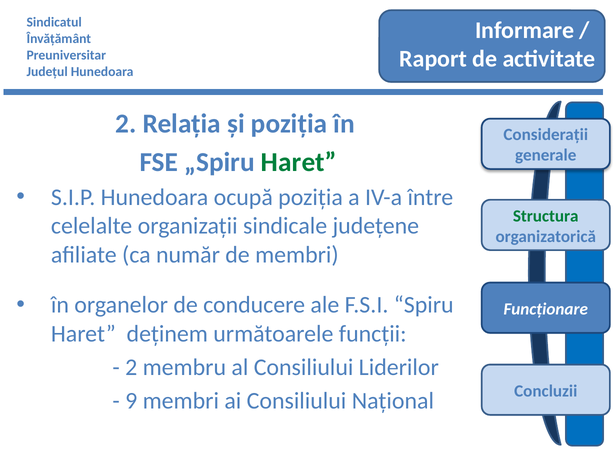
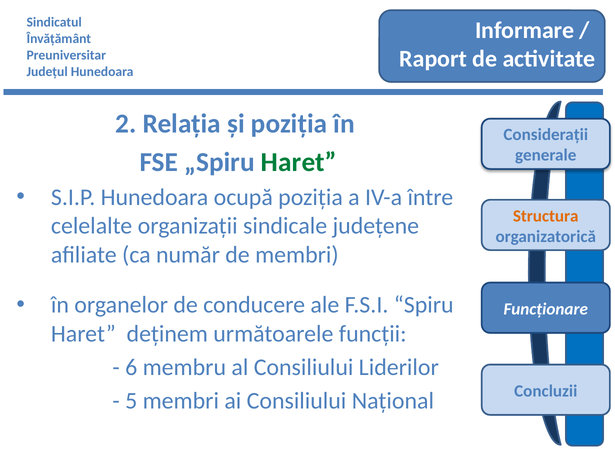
Structura colour: green -> orange
2 at (131, 367): 2 -> 6
9: 9 -> 5
